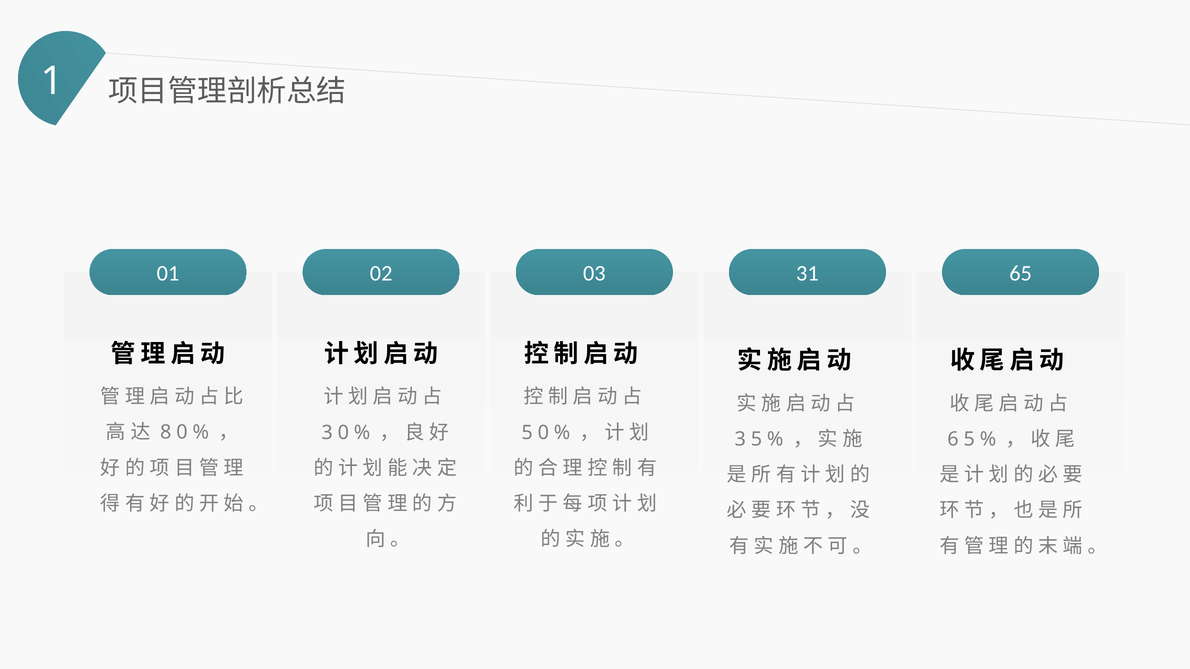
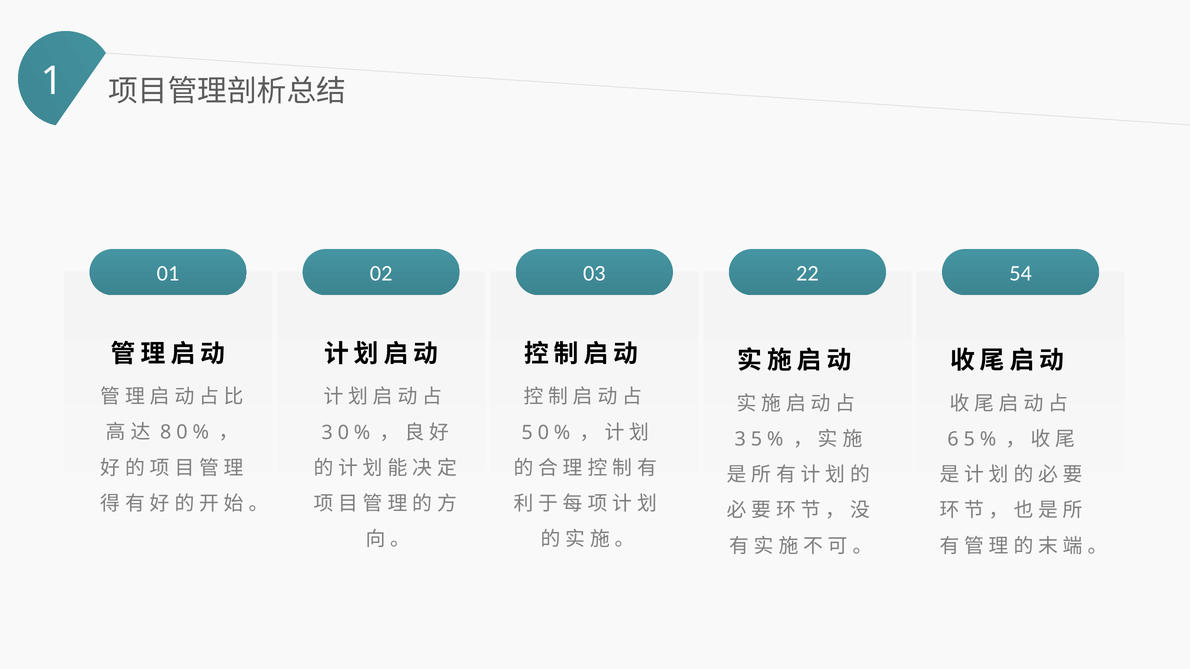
31: 31 -> 22
65: 65 -> 54
